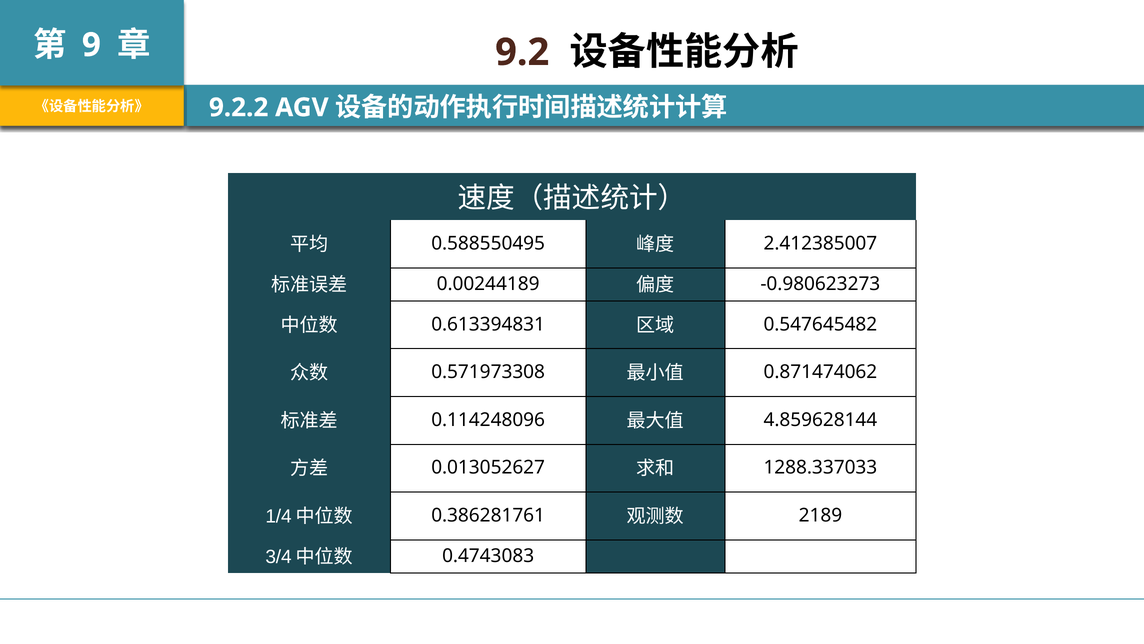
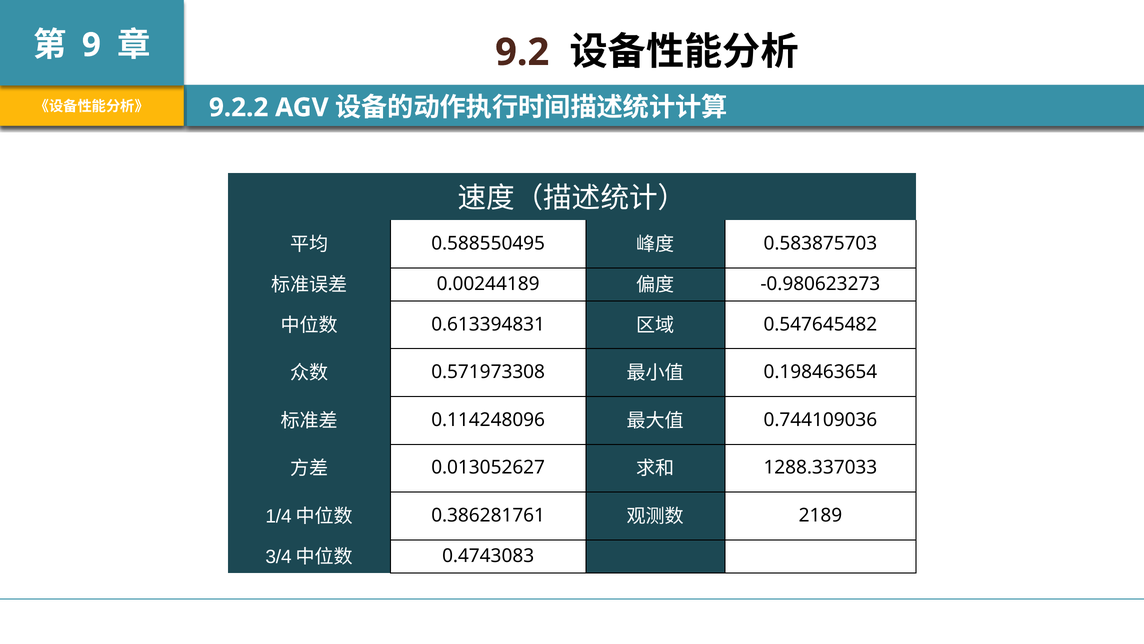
2.412385007: 2.412385007 -> 0.583875703
0.871474062: 0.871474062 -> 0.198463654
4.859628144: 4.859628144 -> 0.744109036
